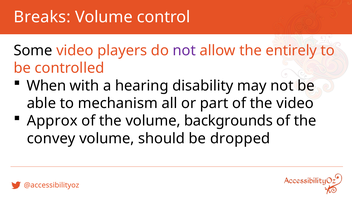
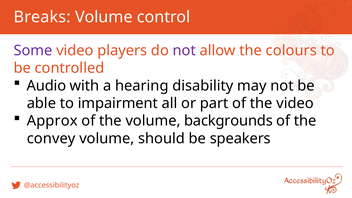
Some colour: black -> purple
entirely: entirely -> colours
When: When -> Audio
mechanism: mechanism -> impairment
dropped: dropped -> speakers
